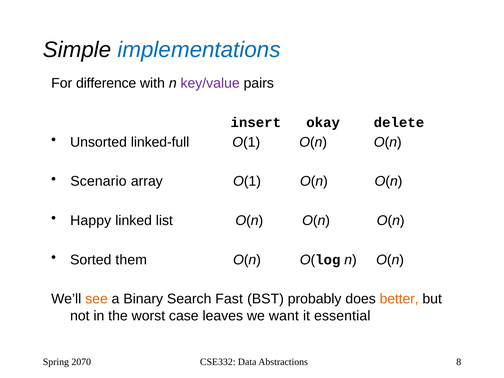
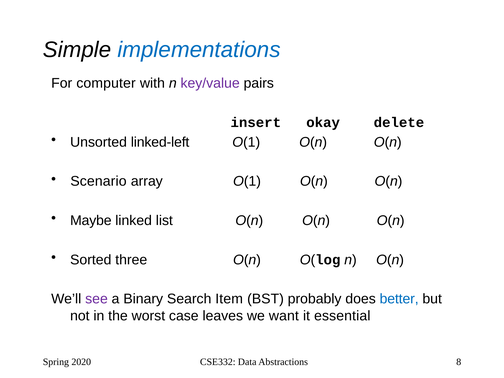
difference: difference -> computer
linked-full: linked-full -> linked-left
Happy: Happy -> Maybe
them: them -> three
see colour: orange -> purple
Fast: Fast -> Item
better colour: orange -> blue
2070: 2070 -> 2020
